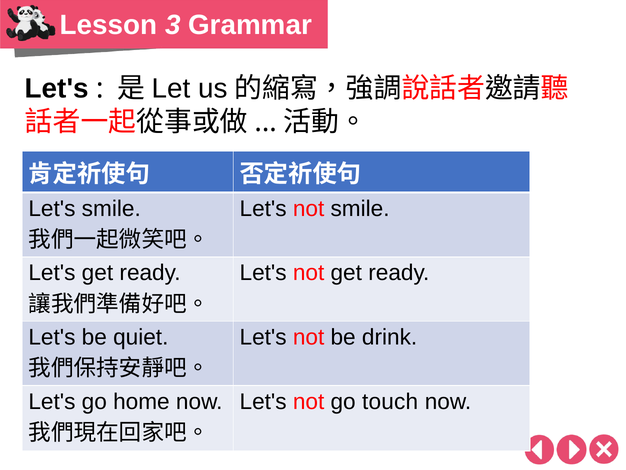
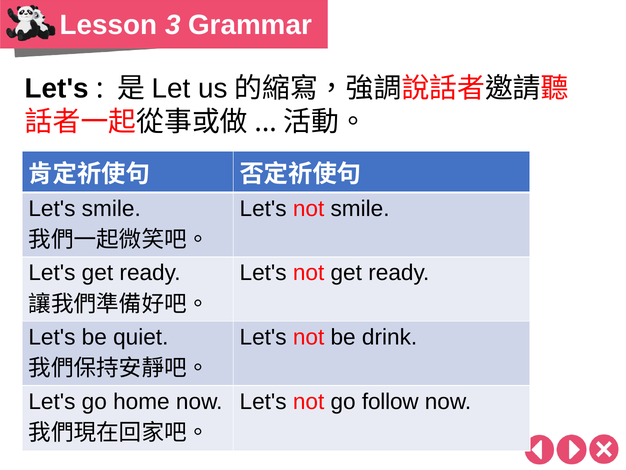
touch: touch -> follow
